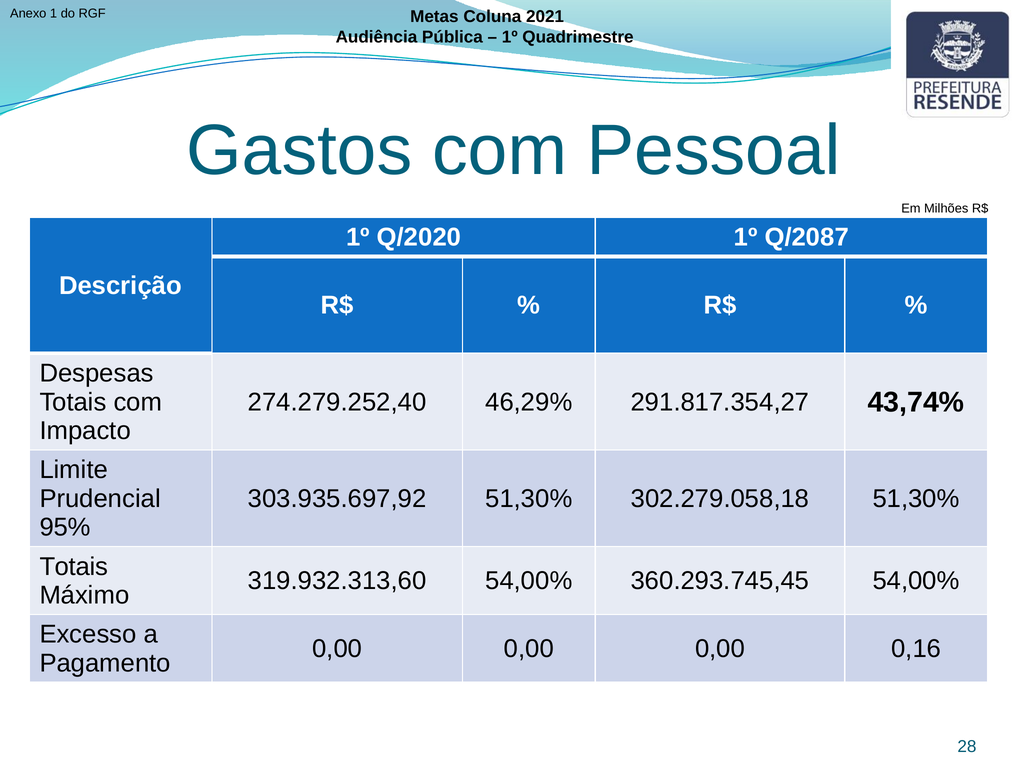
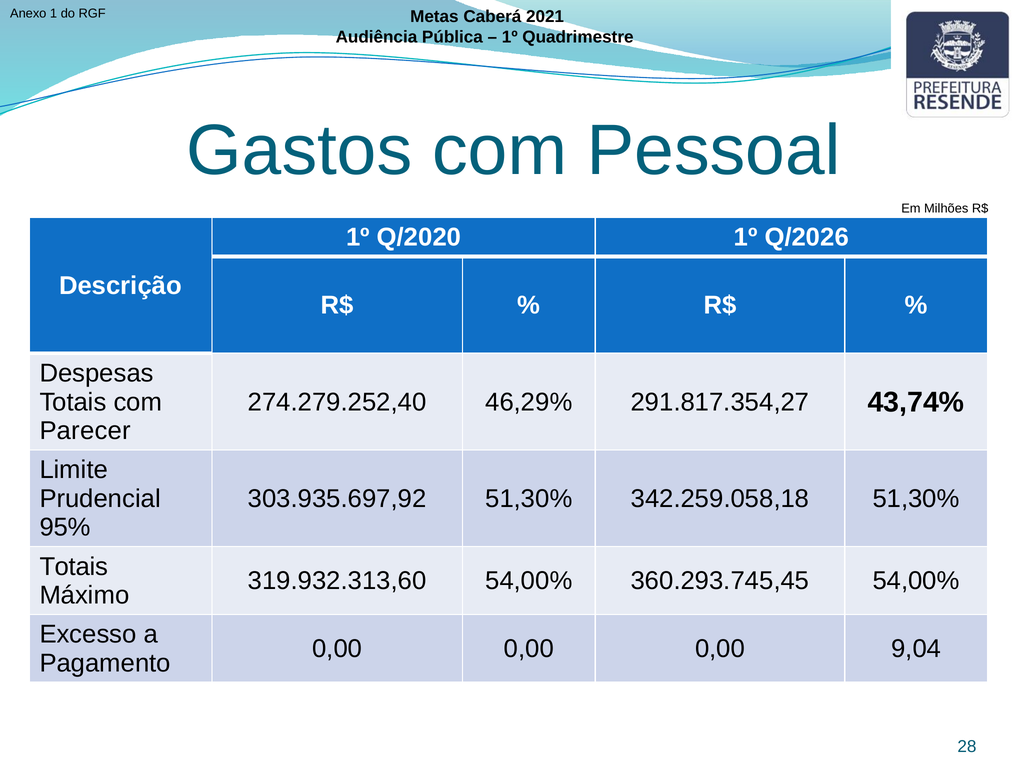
Coluna: Coluna -> Caberá
Q/2087: Q/2087 -> Q/2026
Impacto: Impacto -> Parecer
302.279.058,18: 302.279.058,18 -> 342.259.058,18
0,16: 0,16 -> 9,04
